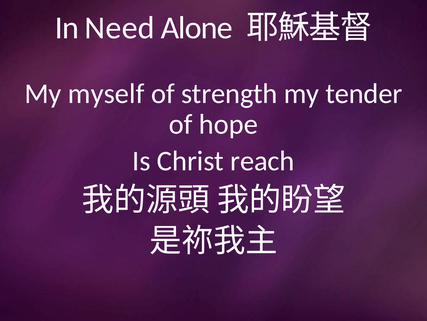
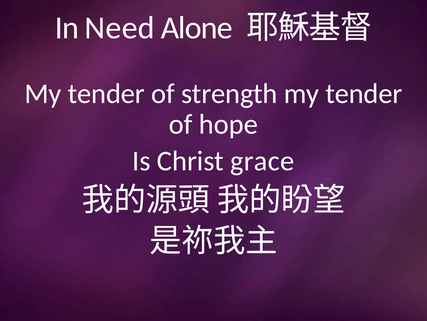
myself at (106, 93): myself -> tender
reach: reach -> grace
